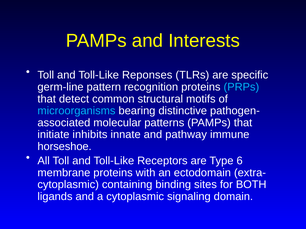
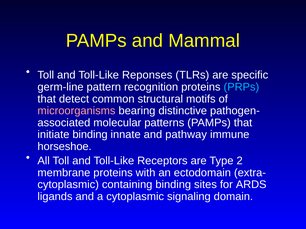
Interests: Interests -> Mammal
microorganisms colour: light blue -> pink
initiate inhibits: inhibits -> binding
6: 6 -> 2
BOTH: BOTH -> ARDS
